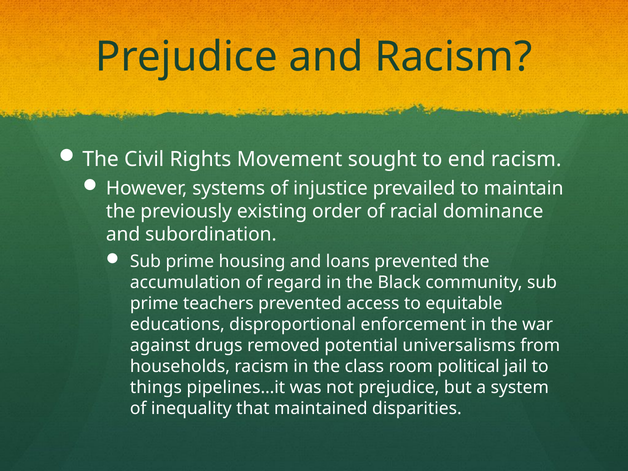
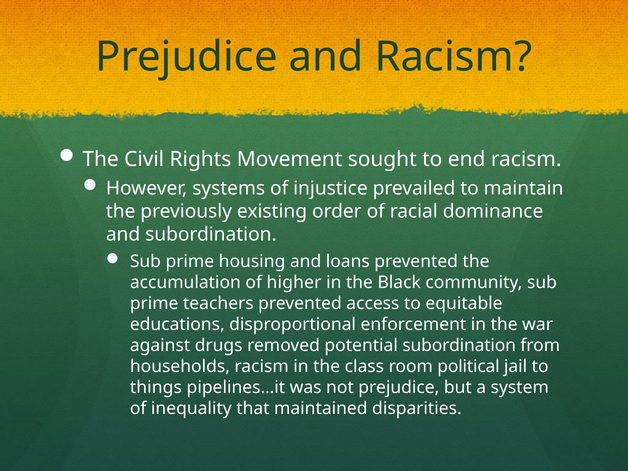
regard: regard -> higher
potential universalisms: universalisms -> subordination
